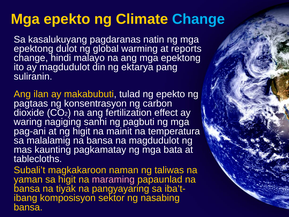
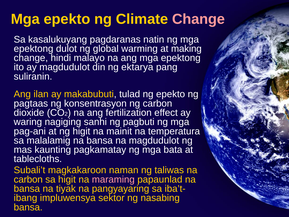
Change at (199, 19) colour: light blue -> pink
reports: reports -> making
yaman at (28, 179): yaman -> carbon
komposisyon: komposisyon -> impluwensya
